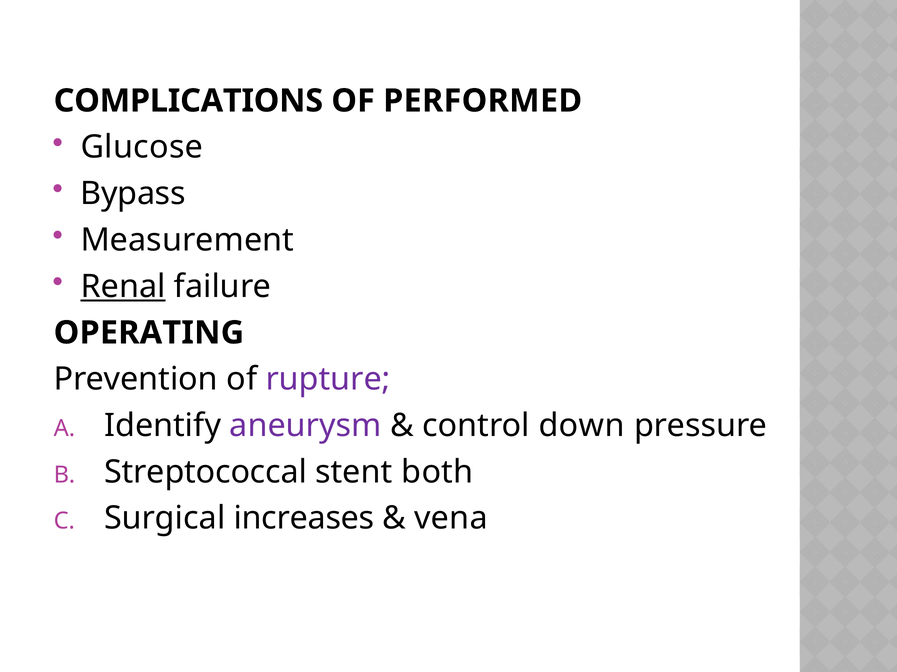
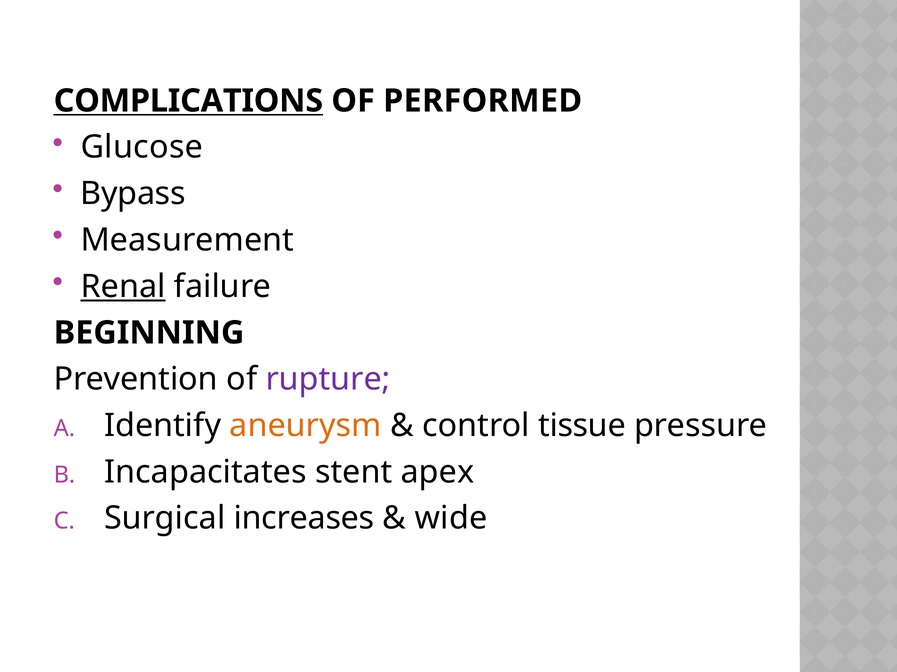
COMPLICATIONS underline: none -> present
OPERATING: OPERATING -> BEGINNING
aneurysm colour: purple -> orange
down: down -> tissue
Streptococcal: Streptococcal -> Incapacitates
both: both -> apex
vena: vena -> wide
